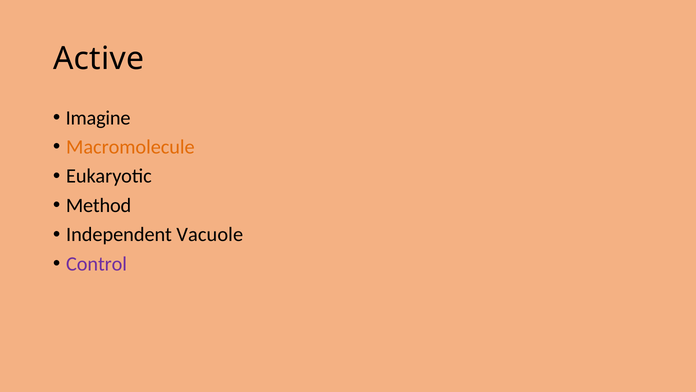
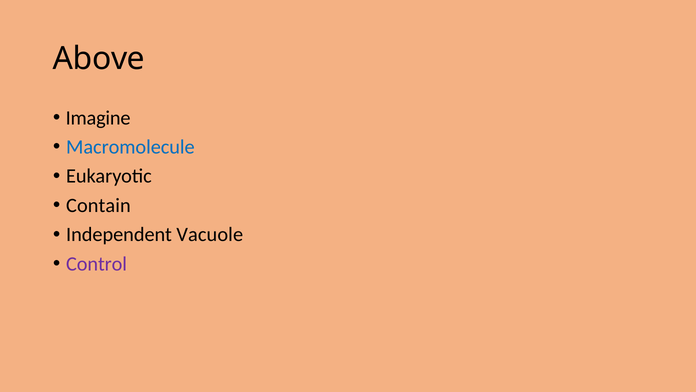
Active: Active -> Above
Macromolecule colour: orange -> blue
Method: Method -> Contain
